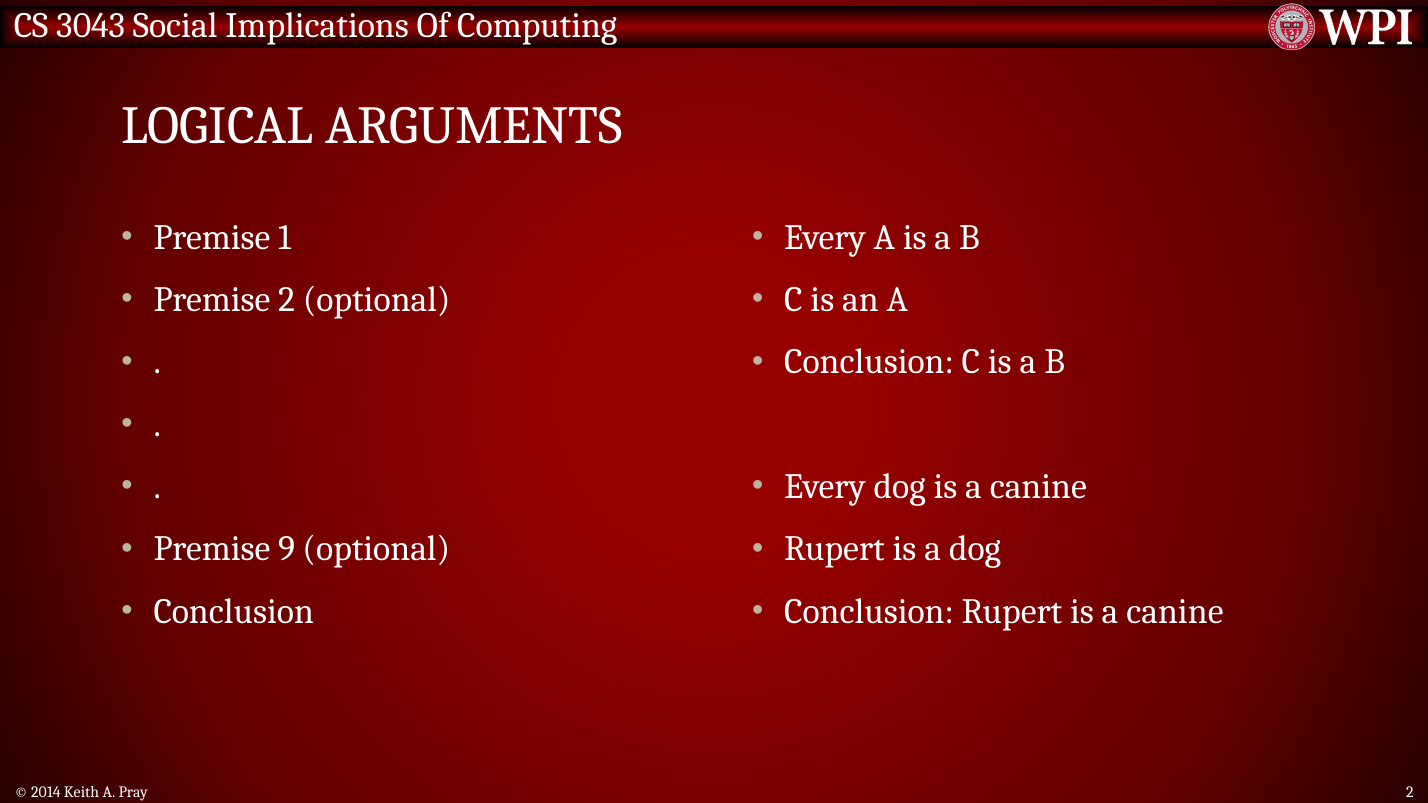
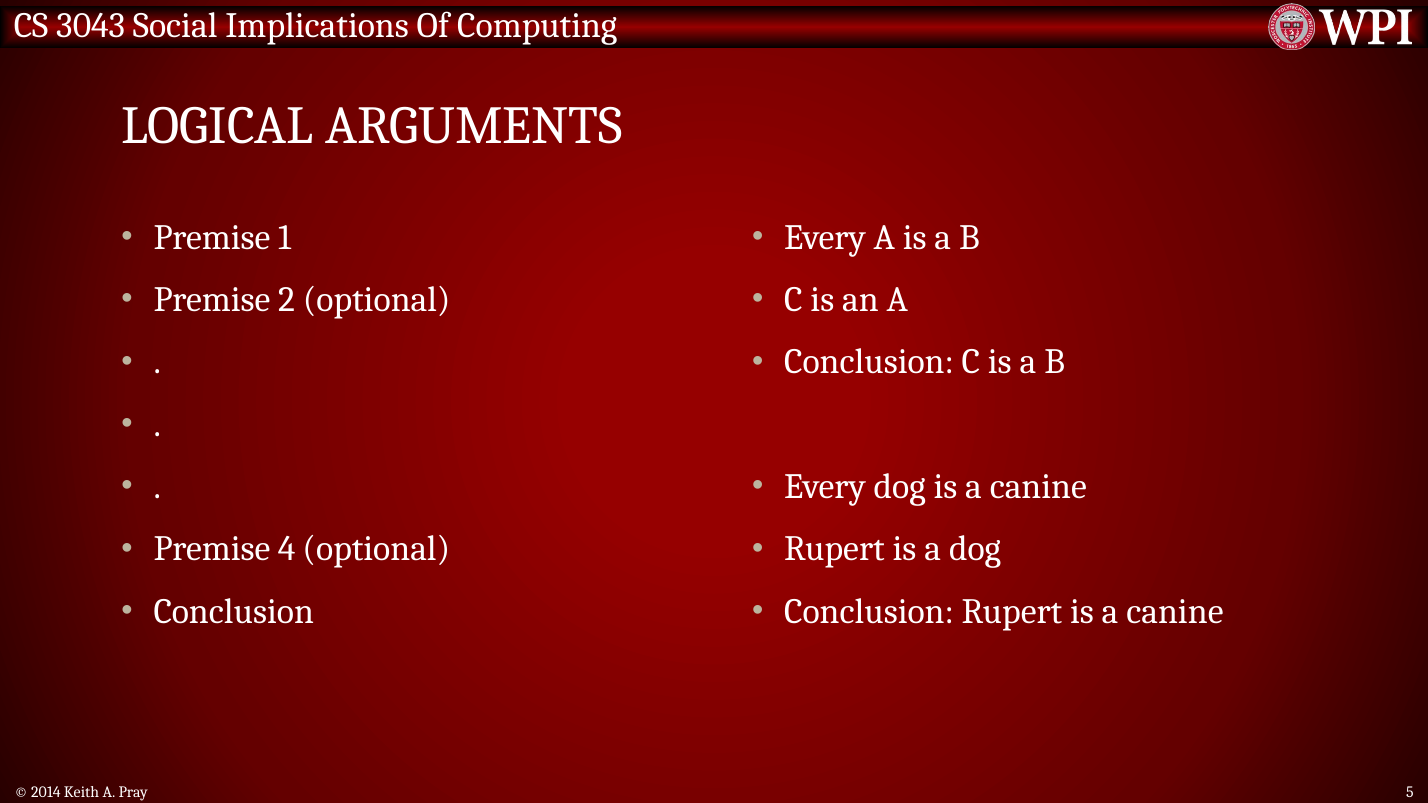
9: 9 -> 4
Pray 2: 2 -> 5
